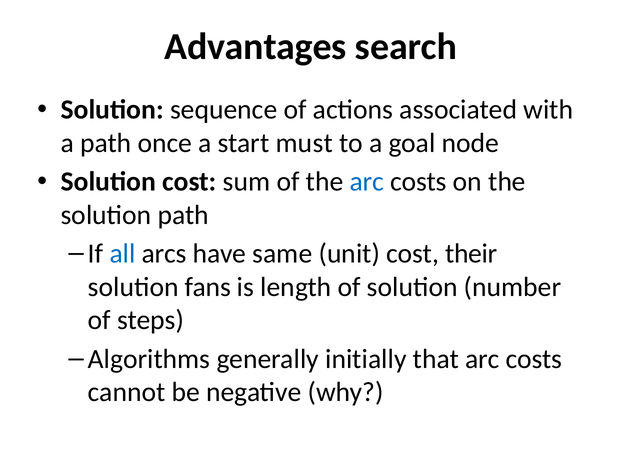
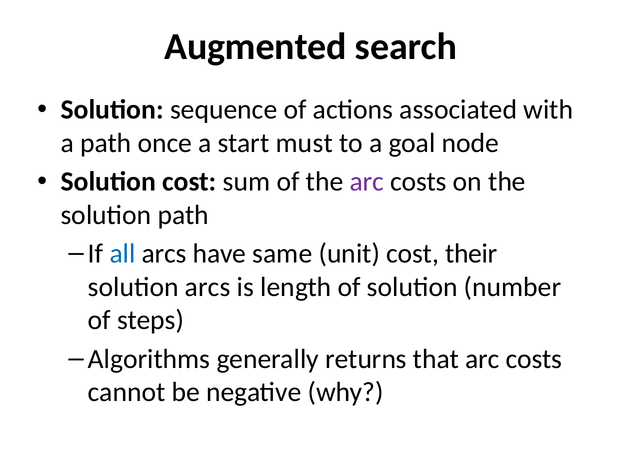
Advantages: Advantages -> Augmented
arc at (367, 182) colour: blue -> purple
solution fans: fans -> arcs
initially: initially -> returns
